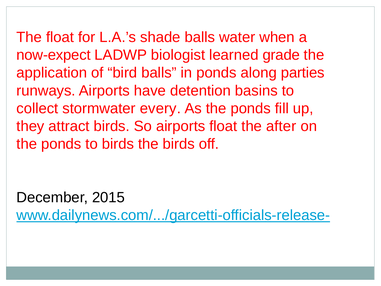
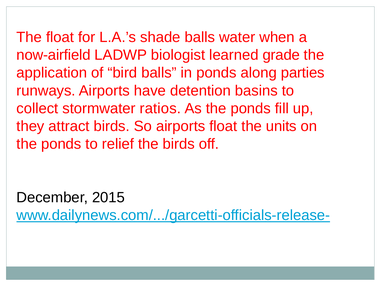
now-expect: now-expect -> now-airfield
every: every -> ratios
after: after -> units
to birds: birds -> relief
